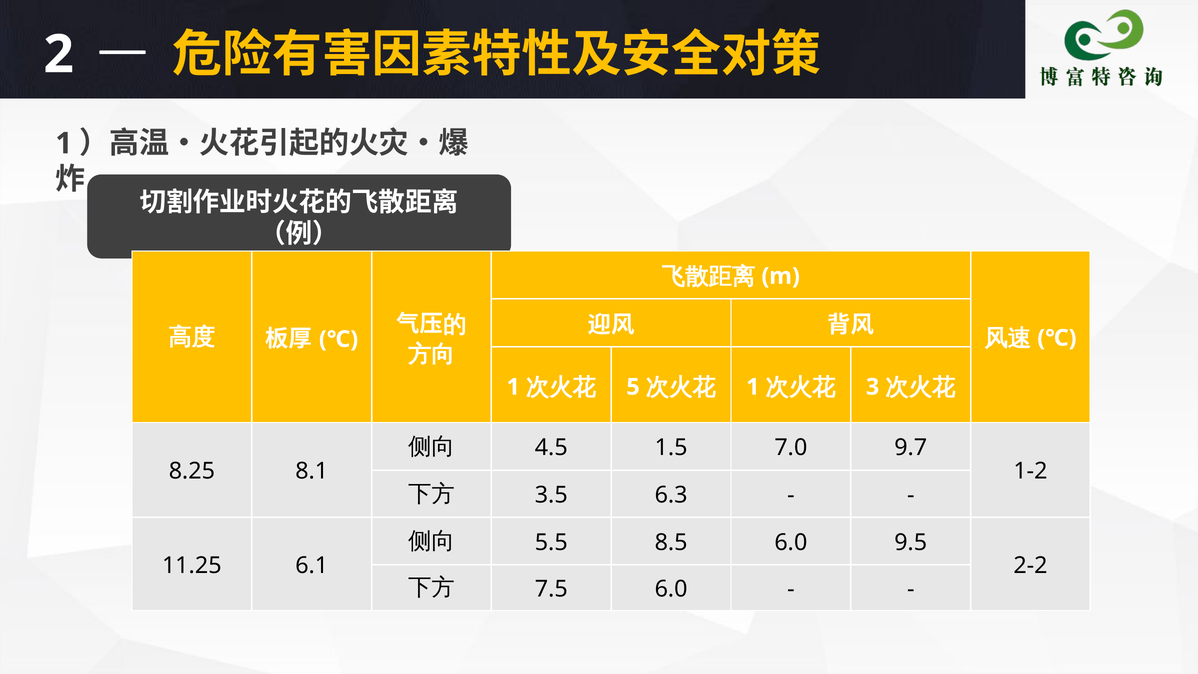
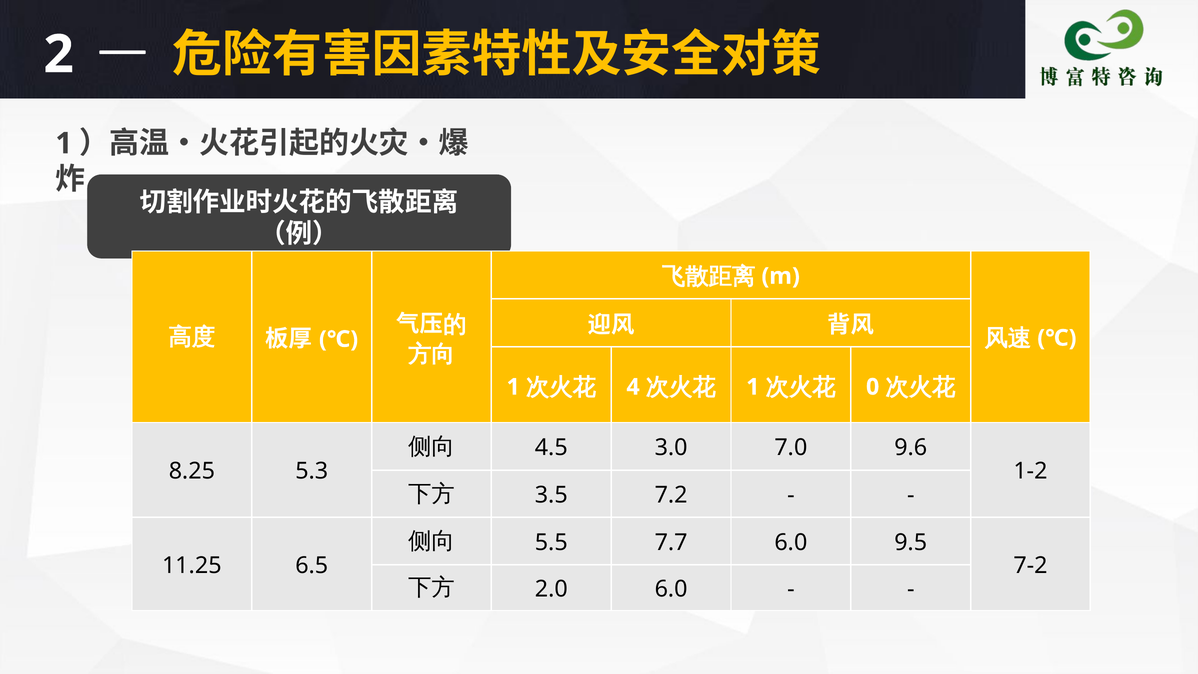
5: 5 -> 4
3: 3 -> 0
1.5: 1.5 -> 3.0
9.7: 9.7 -> 9.6
8.1: 8.1 -> 5.3
6.3: 6.3 -> 7.2
8.5: 8.5 -> 7.7
6.1: 6.1 -> 6.5
2-2: 2-2 -> 7-2
7.5: 7.5 -> 2.0
